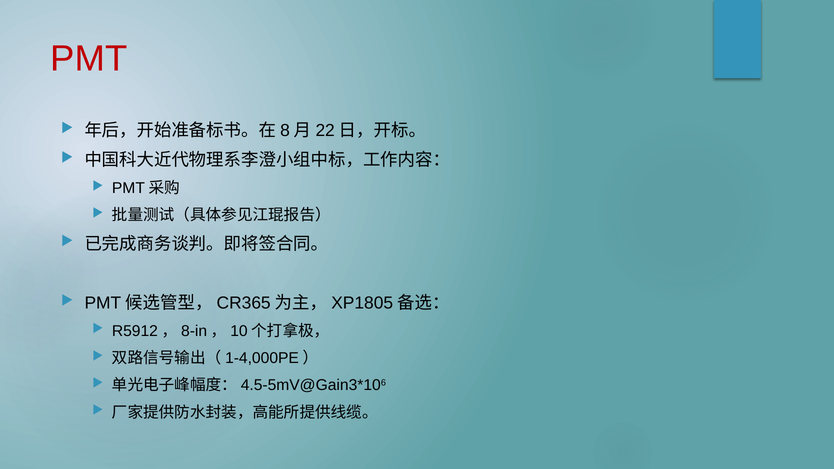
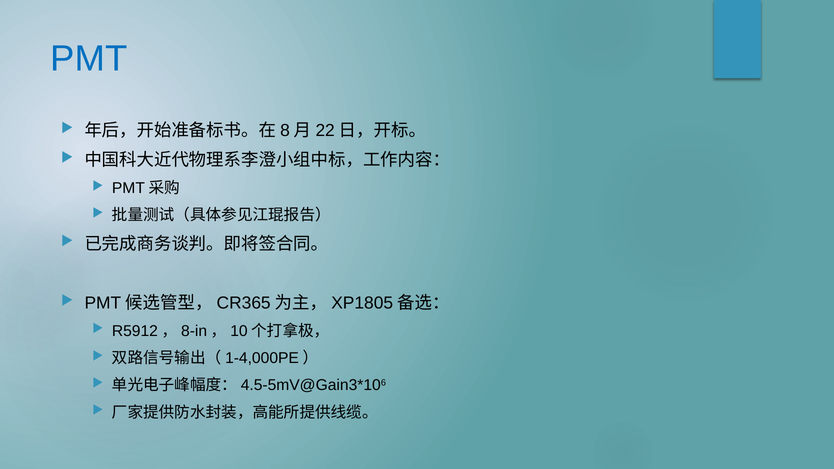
PMT colour: red -> blue
